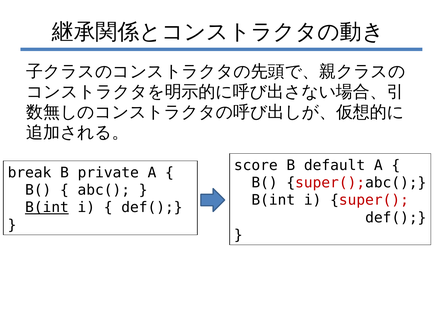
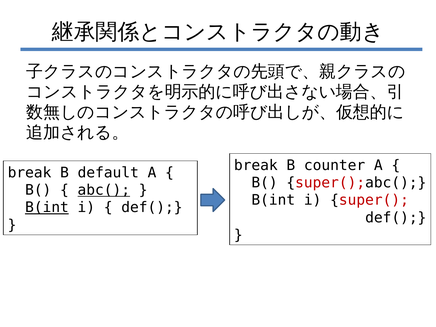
score at (256, 165): score -> break
default: default -> counter
private: private -> default
abc( underline: none -> present
